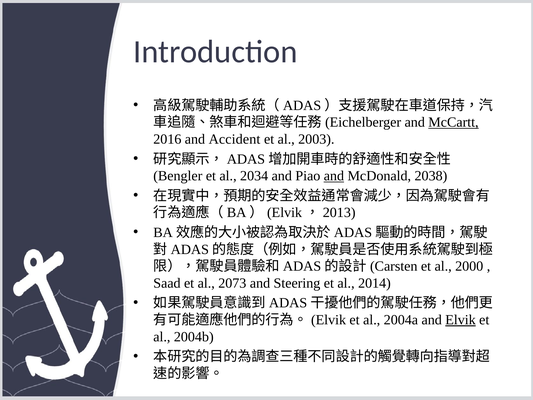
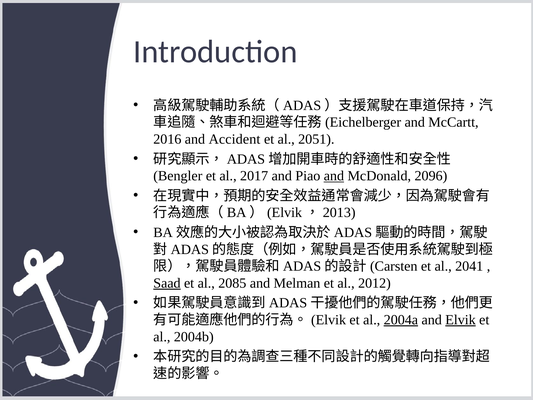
McCartt underline: present -> none
2003: 2003 -> 2051
2034: 2034 -> 2017
2038: 2038 -> 2096
2000: 2000 -> 2041
Saad underline: none -> present
2073: 2073 -> 2085
Steering: Steering -> Melman
2014: 2014 -> 2012
2004a underline: none -> present
